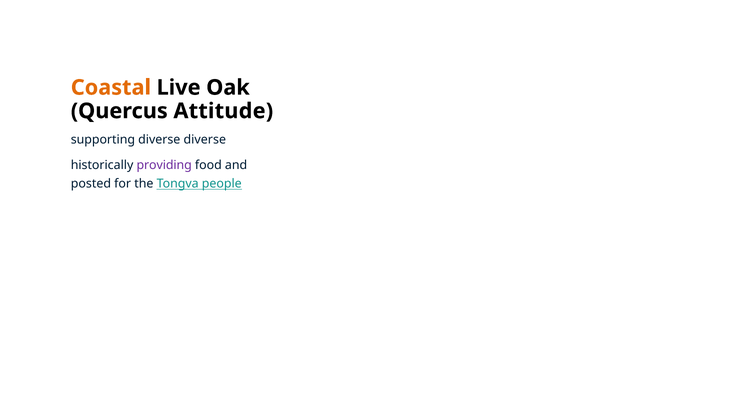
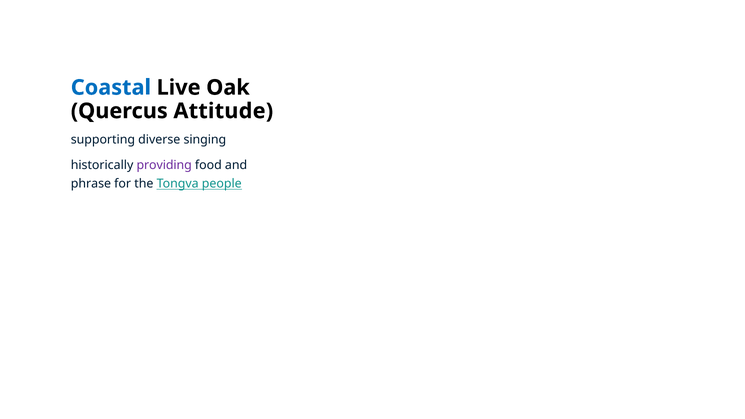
Coastal colour: orange -> blue
diverse diverse: diverse -> singing
posted: posted -> phrase
